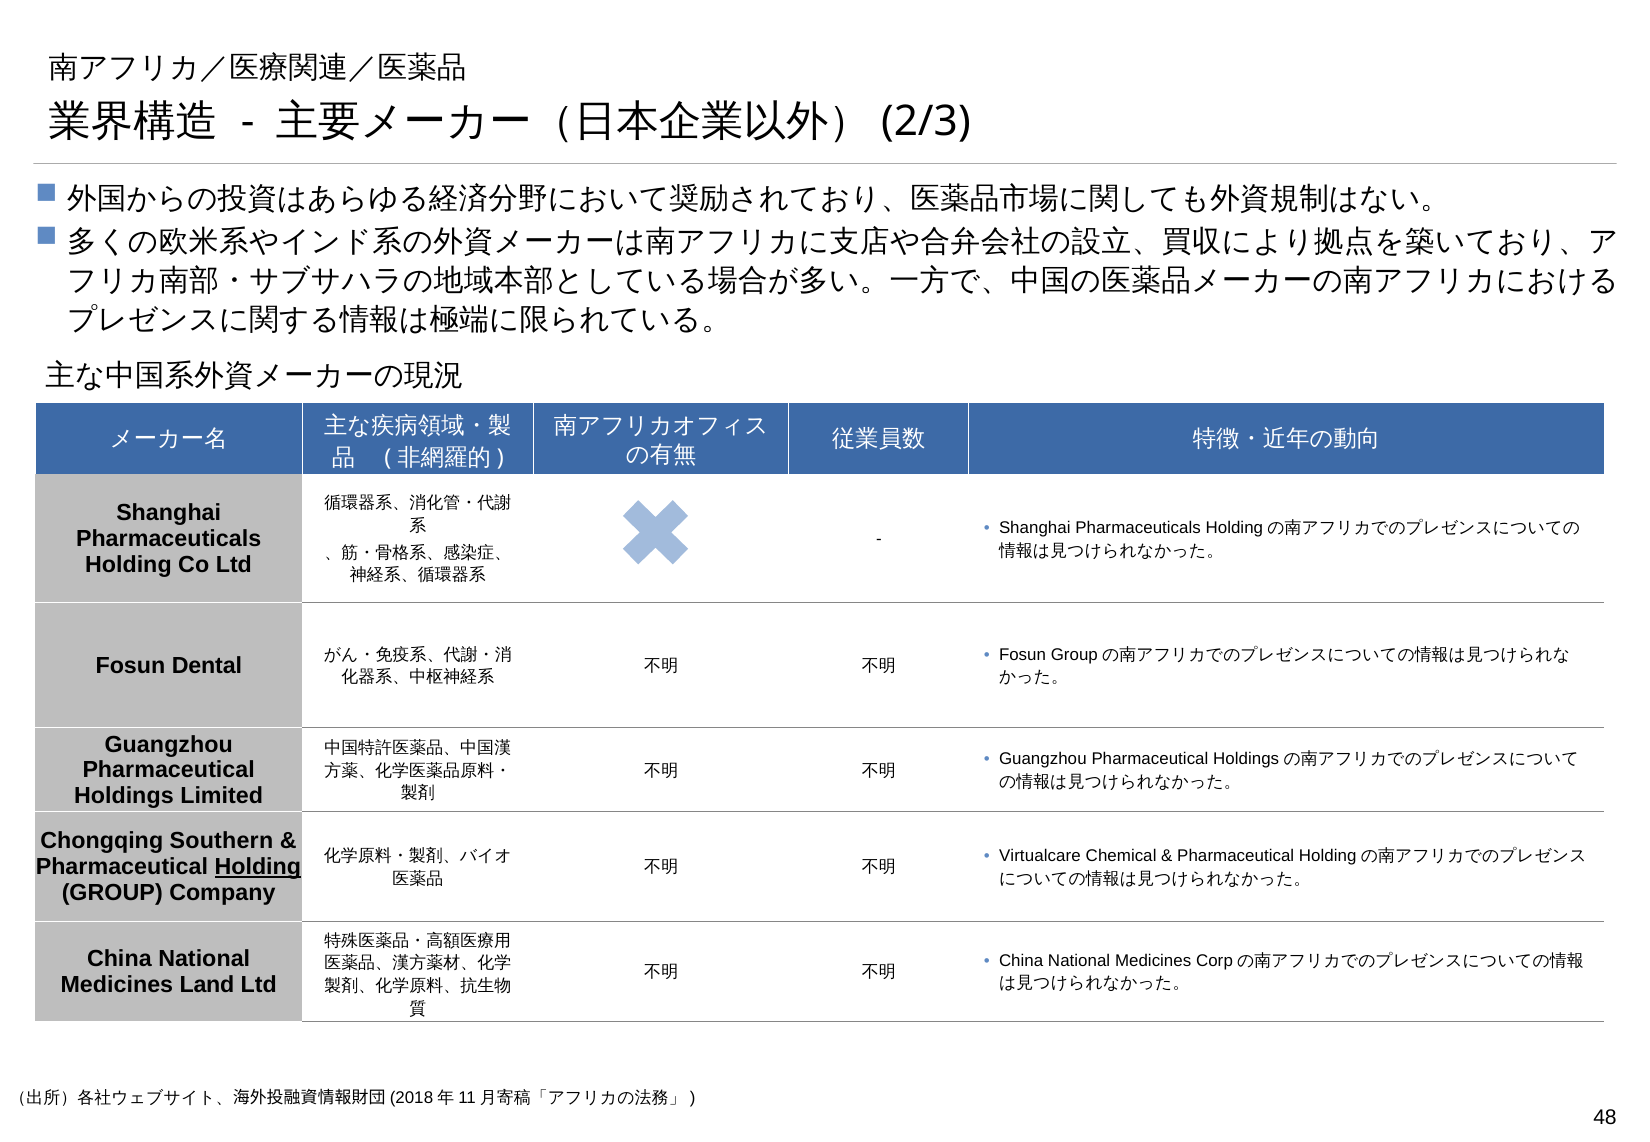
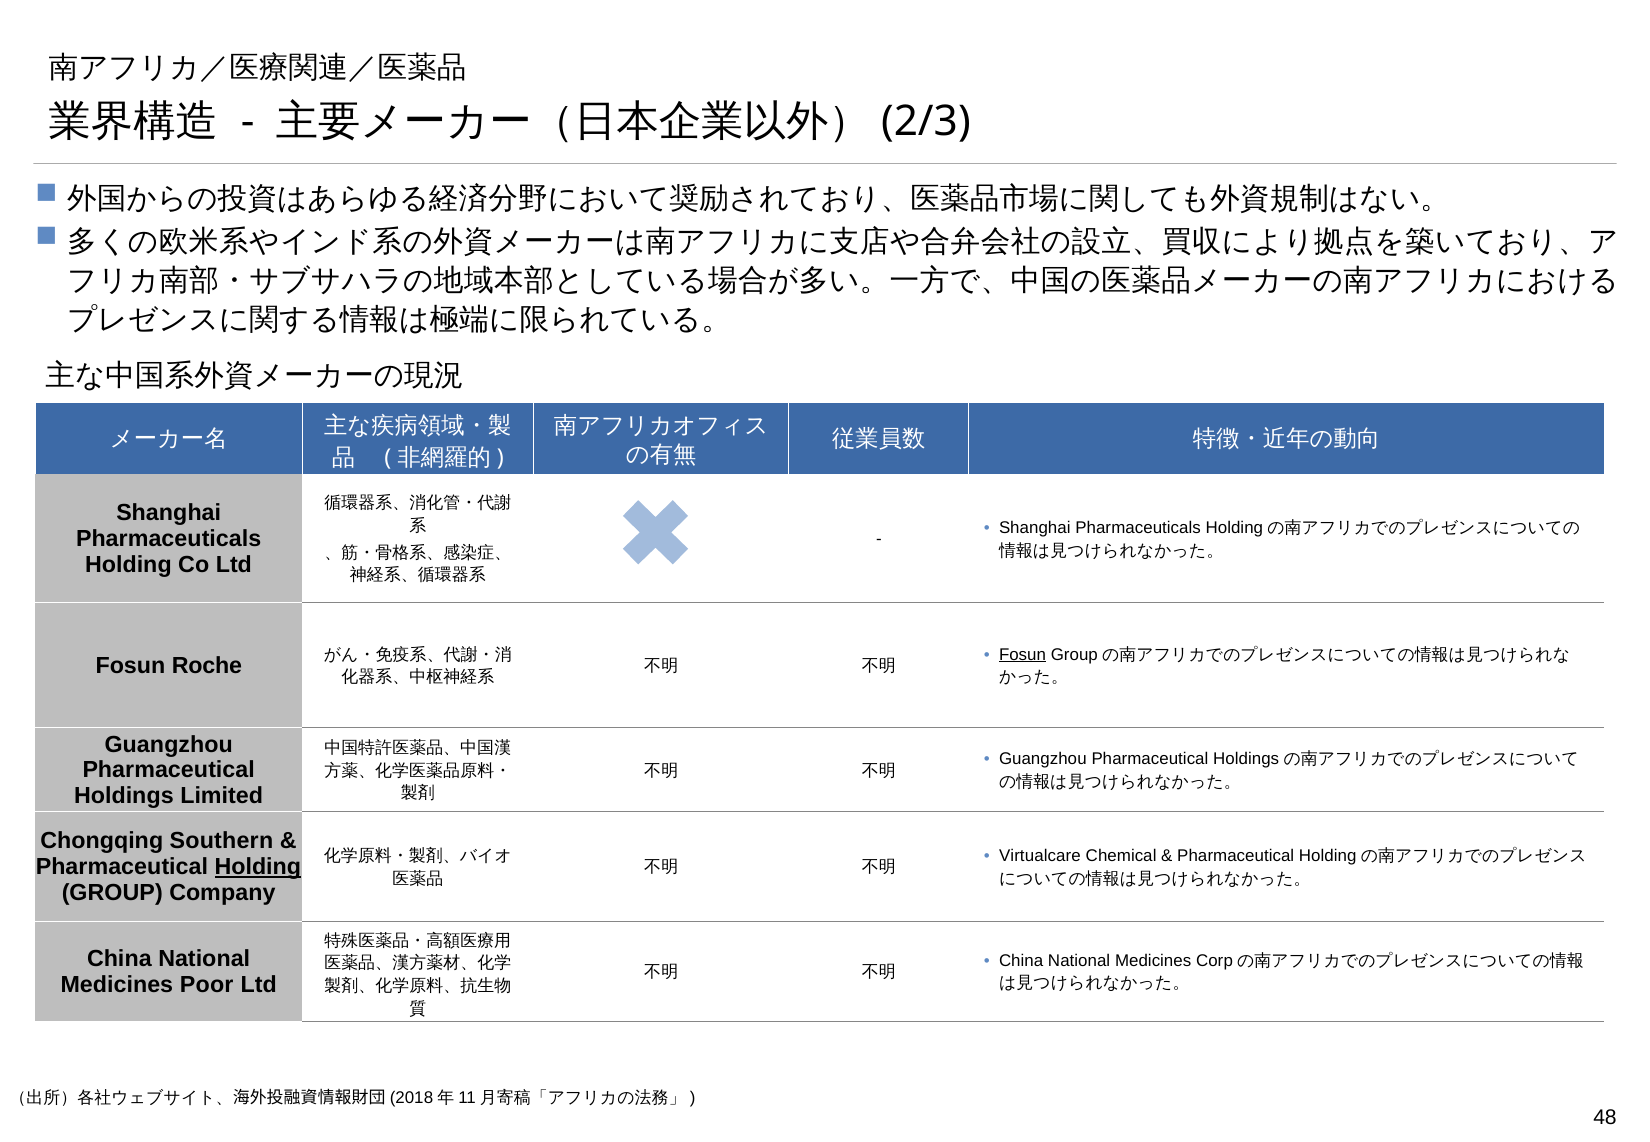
Fosun at (1023, 655) underline: none -> present
Dental: Dental -> Roche
Land: Land -> Poor
